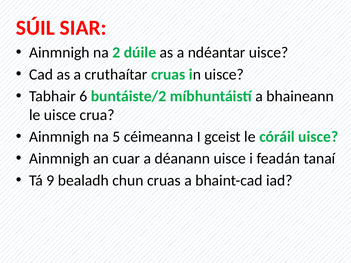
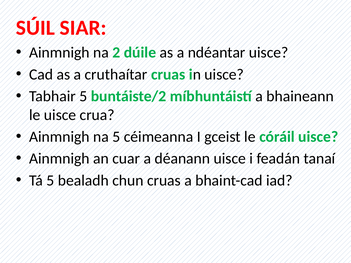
Tabhair 6: 6 -> 5
Tá 9: 9 -> 5
